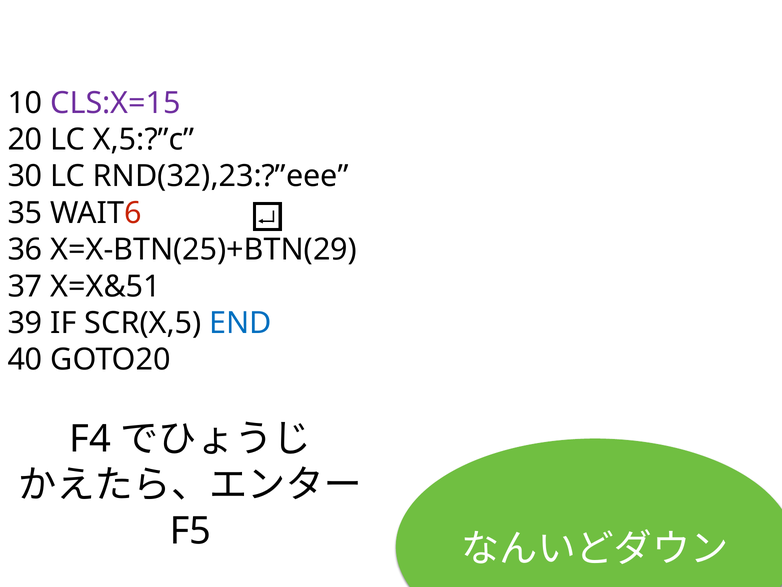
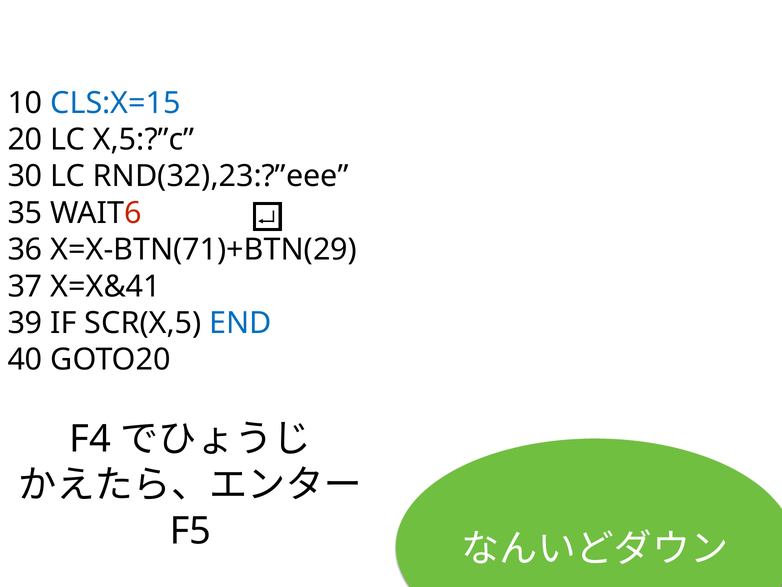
CLS:X=15 colour: purple -> blue
X=X-BTN(25)+BTN(29: X=X-BTN(25)+BTN(29 -> X=X-BTN(71)+BTN(29
X=X&51: X=X&51 -> X=X&41
